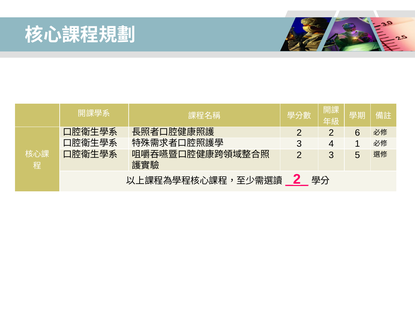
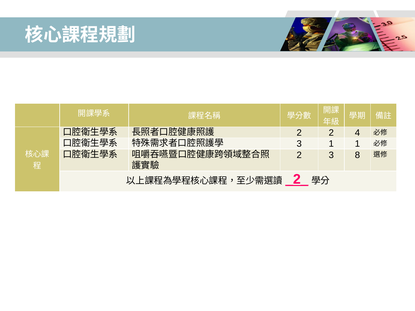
6: 6 -> 4
3 4: 4 -> 1
5: 5 -> 8
